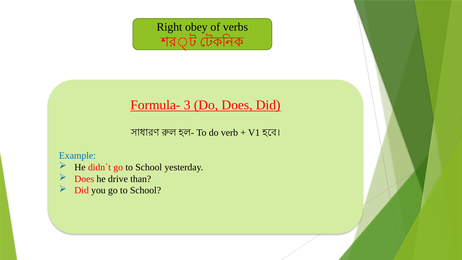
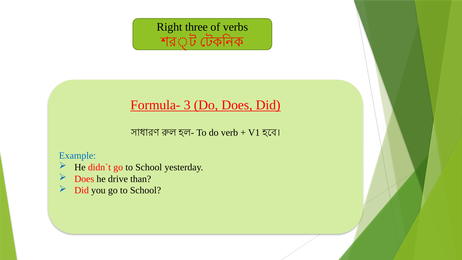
obey: obey -> three
